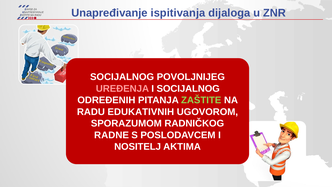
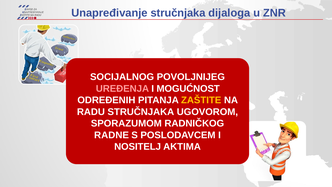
Unapređivanje ispitivanja: ispitivanja -> stručnjaka
I SOCIJALNOG: SOCIJALNOG -> MOGUĆNOST
ZAŠTITE colour: light green -> yellow
RADU EDUKATIVNIH: EDUKATIVNIH -> STRUČNJAKA
